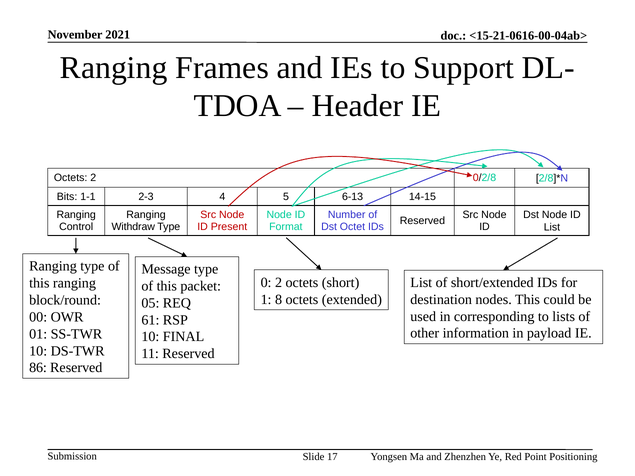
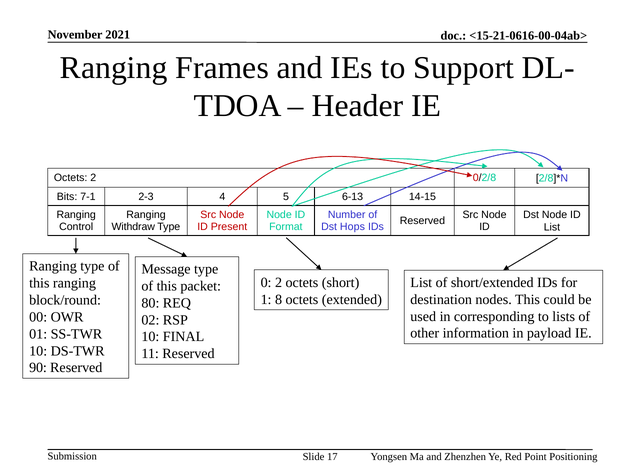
1-1: 1-1 -> 7-1
Octet: Octet -> Hops
05: 05 -> 80
61: 61 -> 02
86: 86 -> 90
